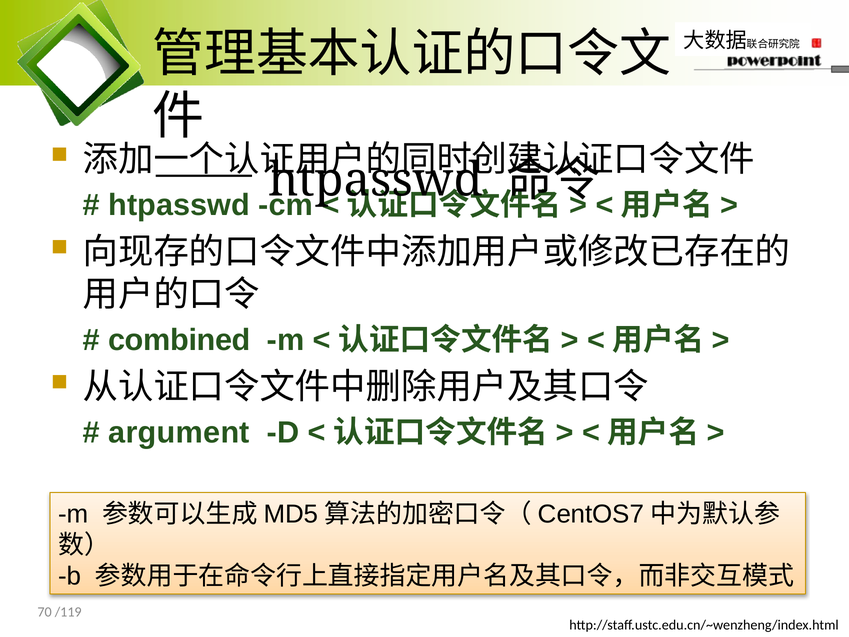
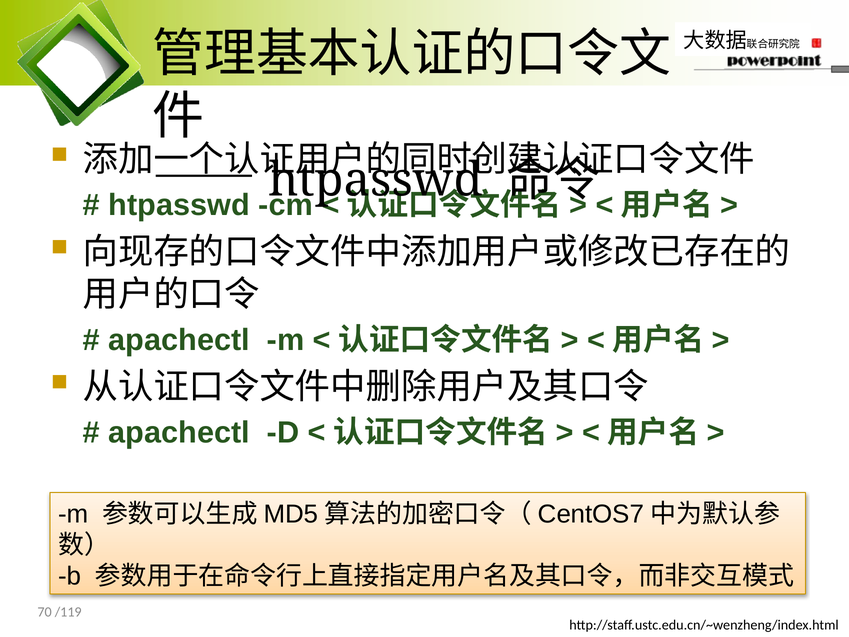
combined at (179, 340): combined -> apachectl
argument at (179, 432): argument -> apachectl
